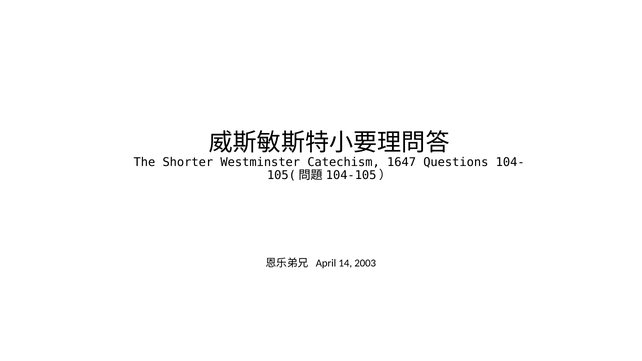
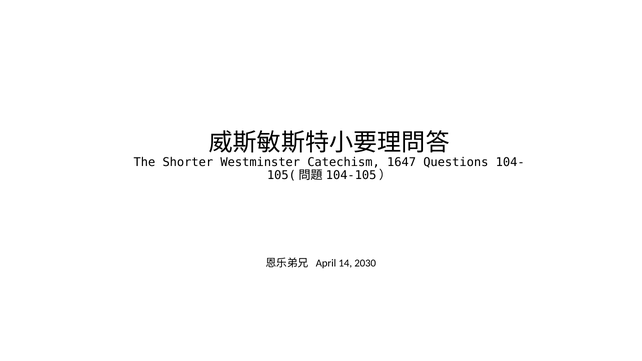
2003: 2003 -> 2030
